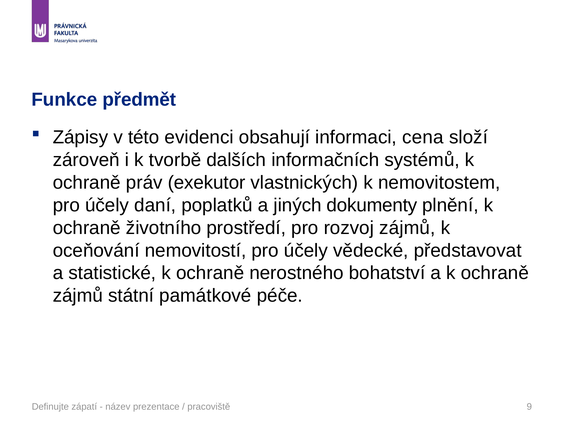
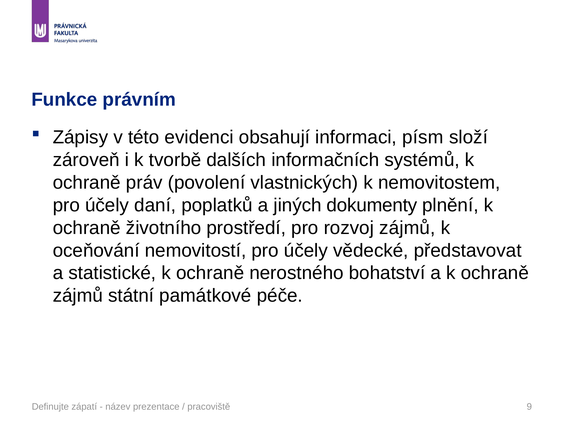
předmět: předmět -> právním
cena: cena -> písm
exekutor: exekutor -> povolení
